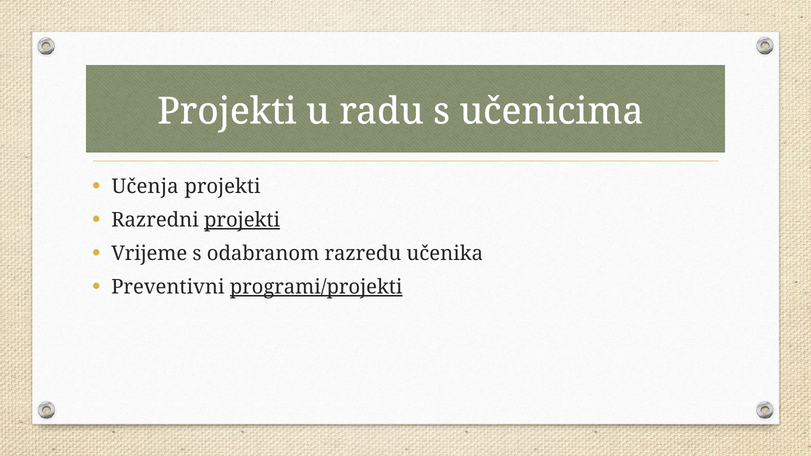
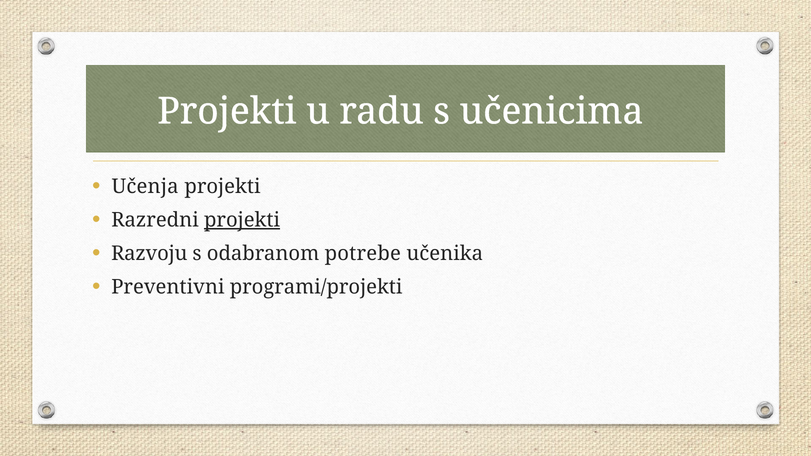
Vrijeme: Vrijeme -> Razvoju
razredu: razredu -> potrebe
programi/projekti underline: present -> none
